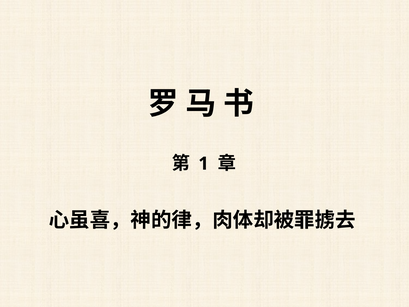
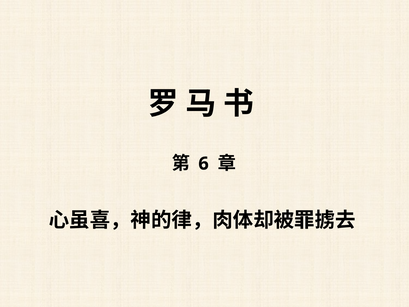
1: 1 -> 6
